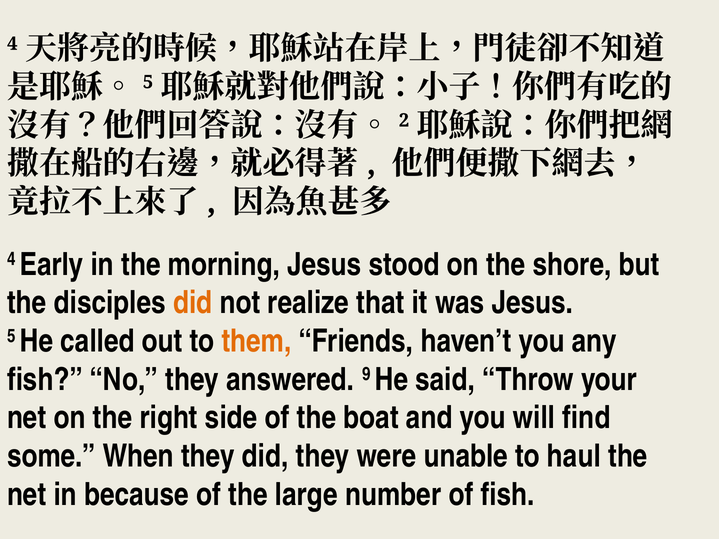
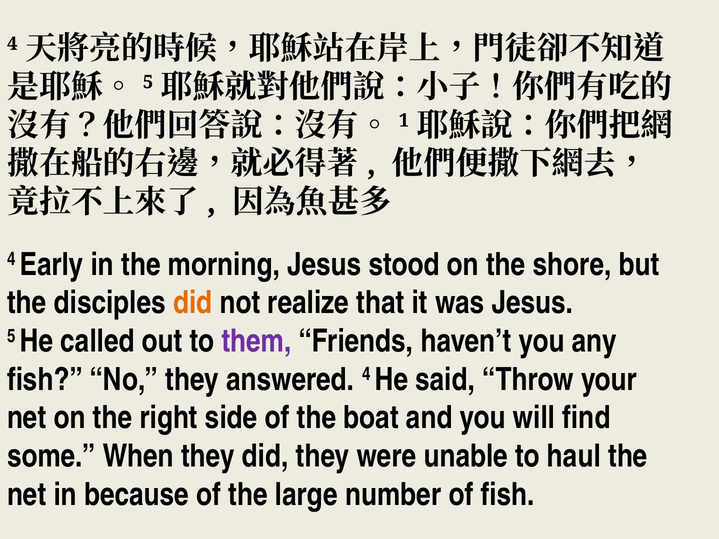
2: 2 -> 1
them colour: orange -> purple
answered 9: 9 -> 4
